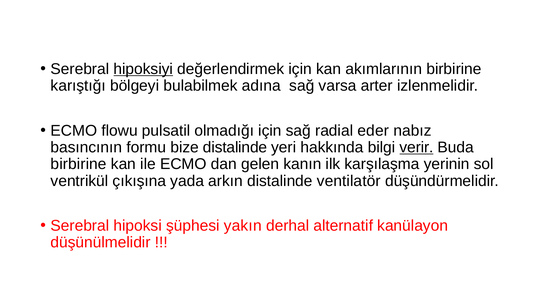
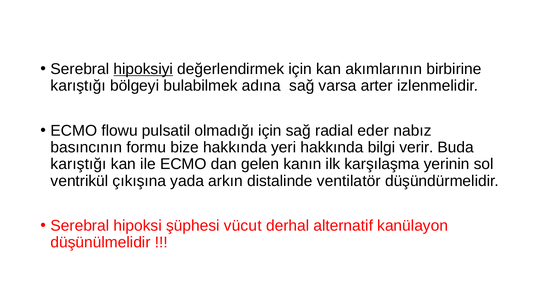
bize distalinde: distalinde -> hakkında
verir underline: present -> none
birbirine at (79, 164): birbirine -> karıştığı
yakın: yakın -> vücut
